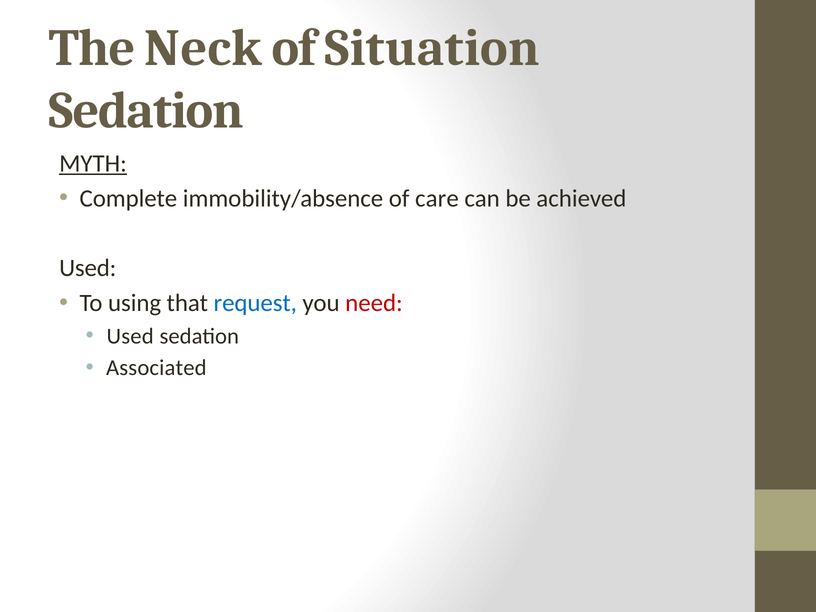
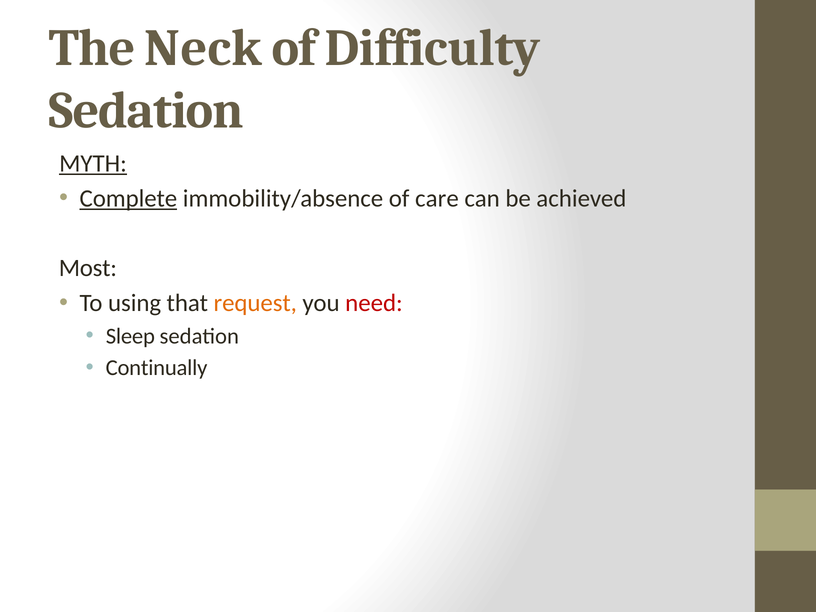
Situation: Situation -> Difficulty
Complete underline: none -> present
Used at (88, 268): Used -> Most
request colour: blue -> orange
Used at (130, 336): Used -> Sleep
Associated: Associated -> Continually
